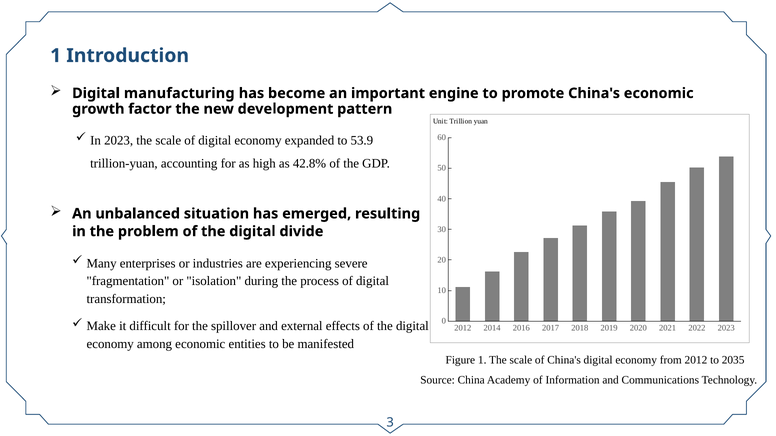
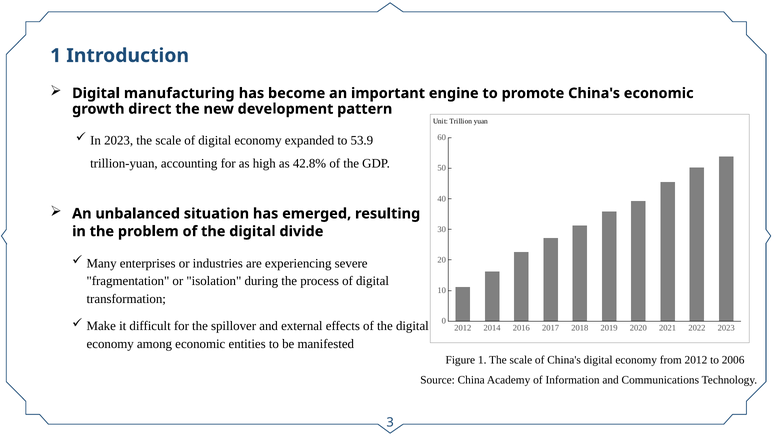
factor: factor -> direct
2035: 2035 -> 2006
